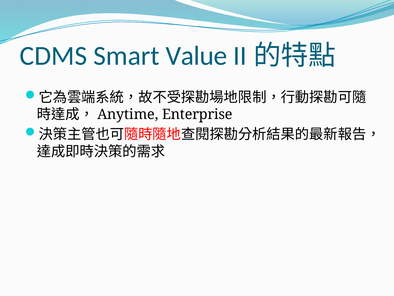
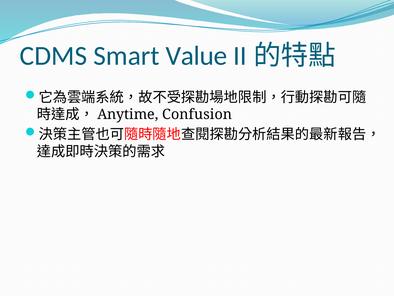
Enterprise: Enterprise -> Confusion
